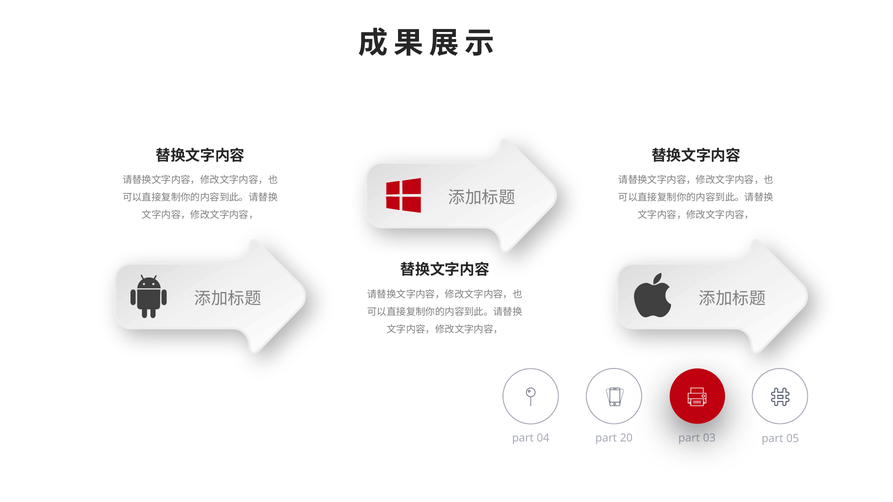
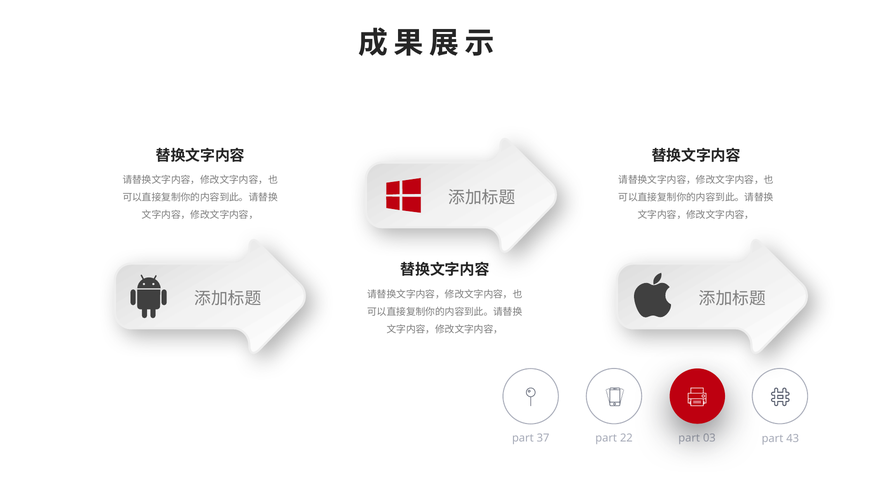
04: 04 -> 37
20: 20 -> 22
05: 05 -> 43
